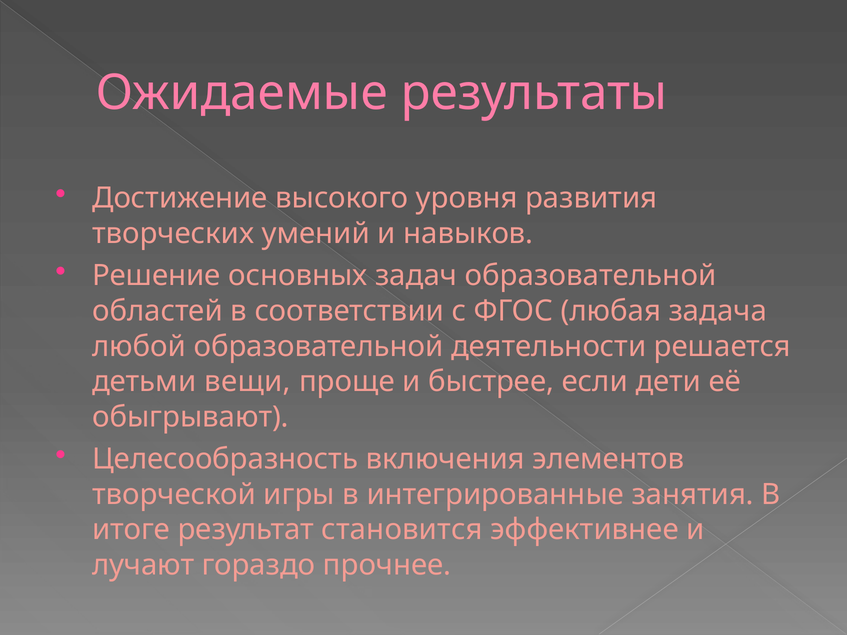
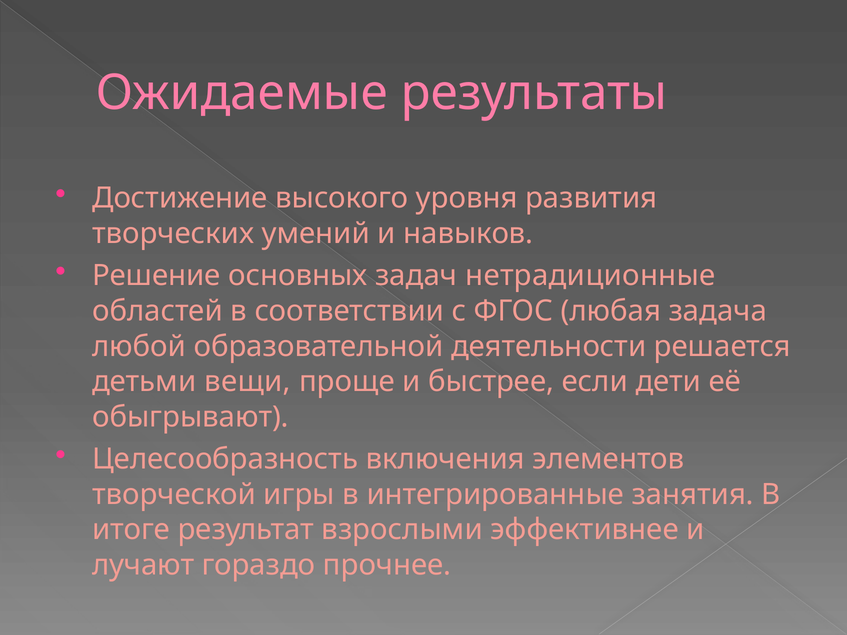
задач образовательной: образовательной -> нетрадиционные
становится: становится -> взрослыми
